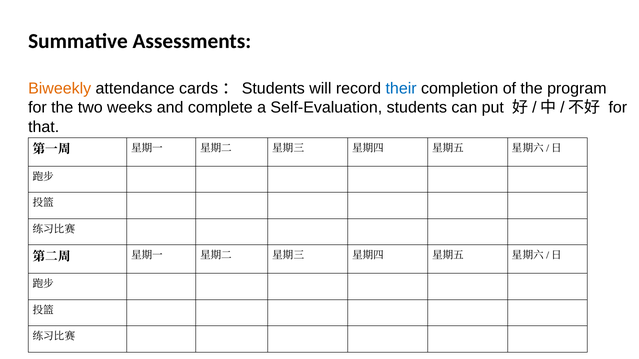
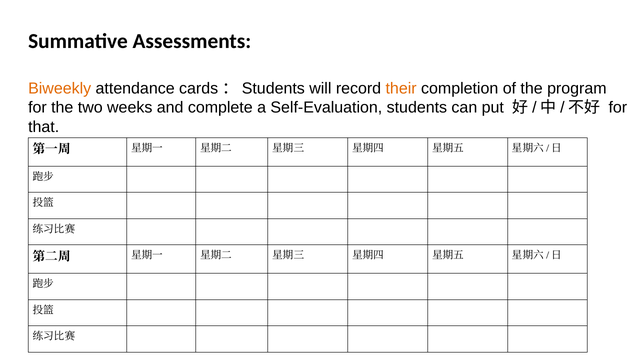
their colour: blue -> orange
